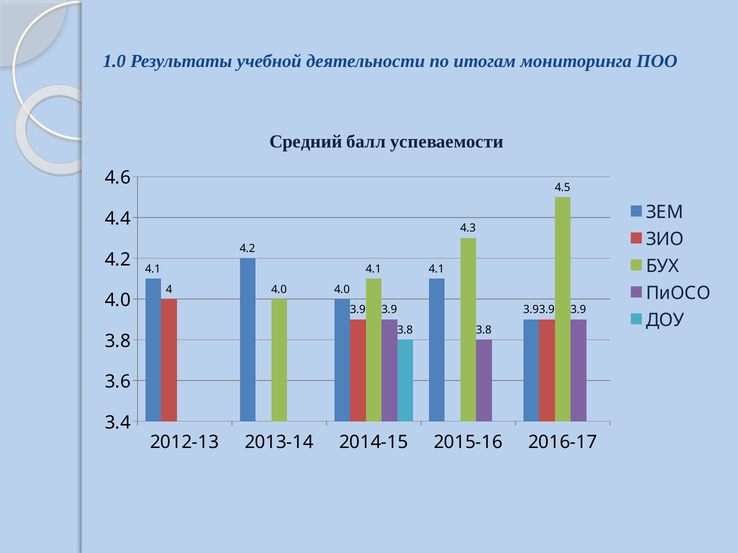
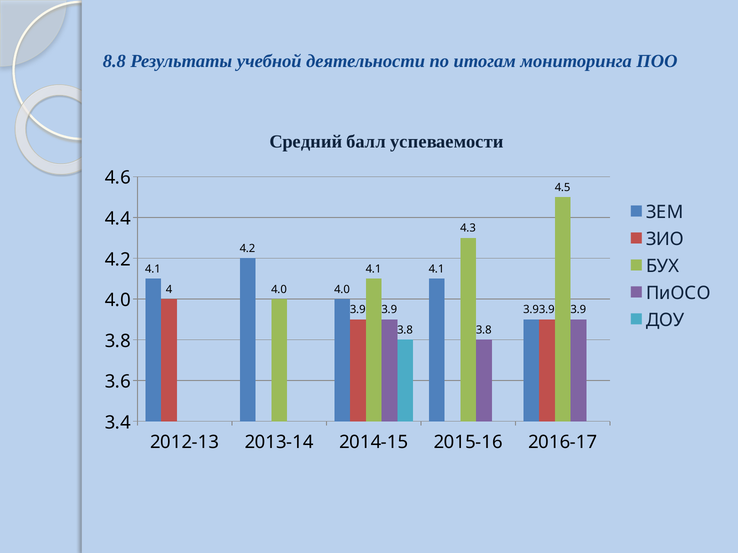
1.0: 1.0 -> 8.8
